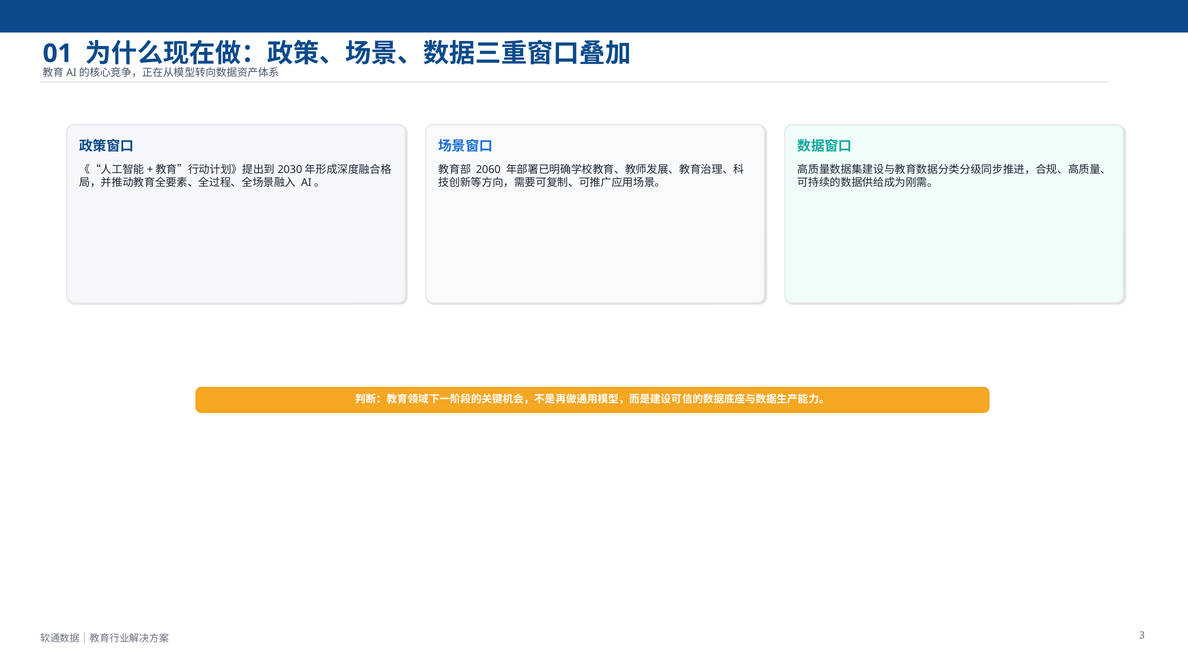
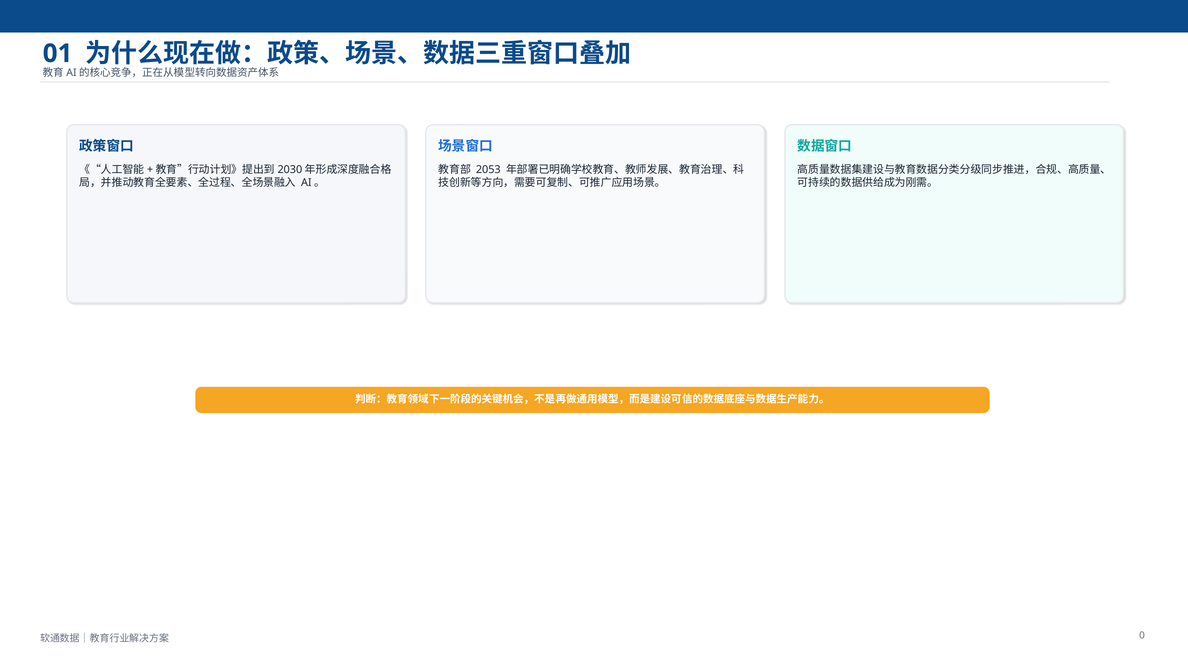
2060: 2060 -> 2053
3: 3 -> 0
